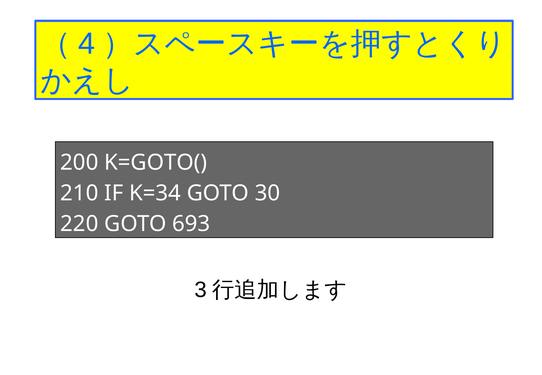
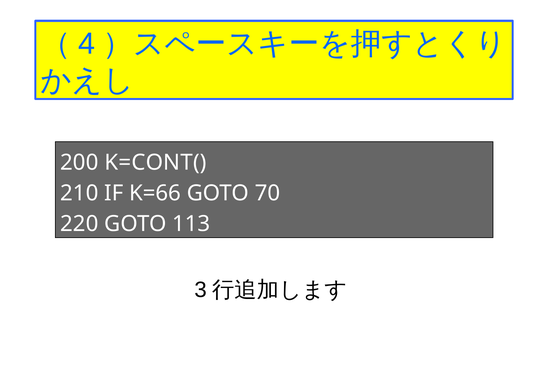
K=GOTO(: K=GOTO( -> K=CONT(
K=34: K=34 -> K=66
30: 30 -> 70
693: 693 -> 113
